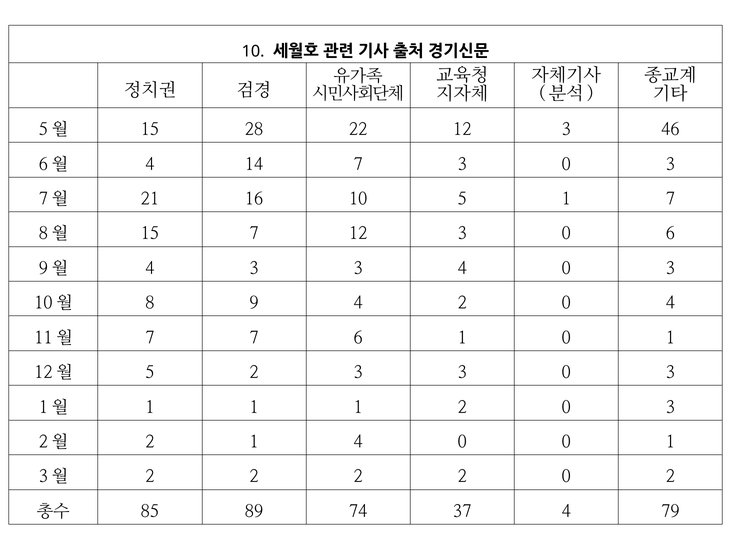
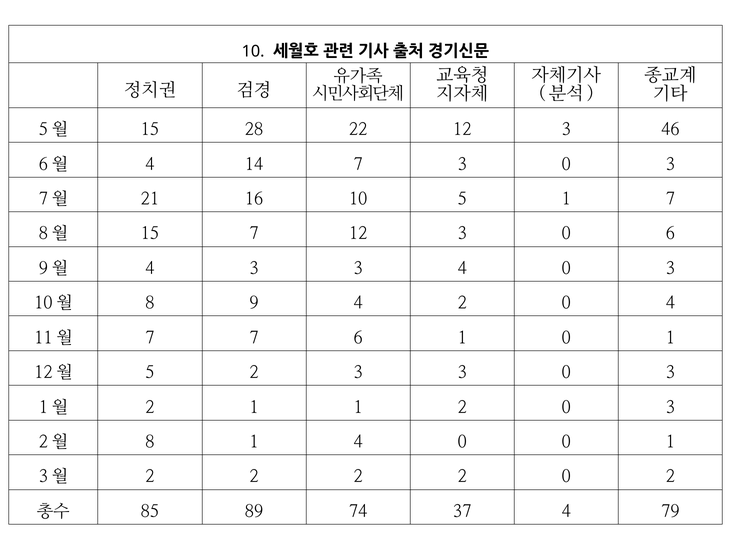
1 at (150, 408): 1 -> 2
2 at (150, 442): 2 -> 8
